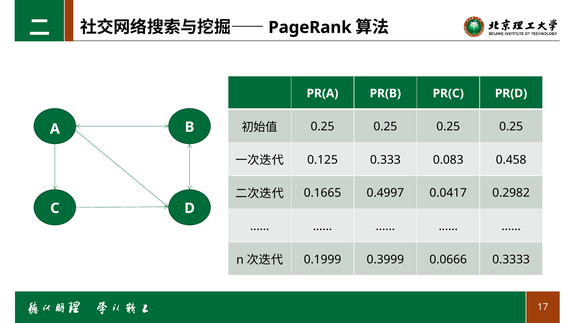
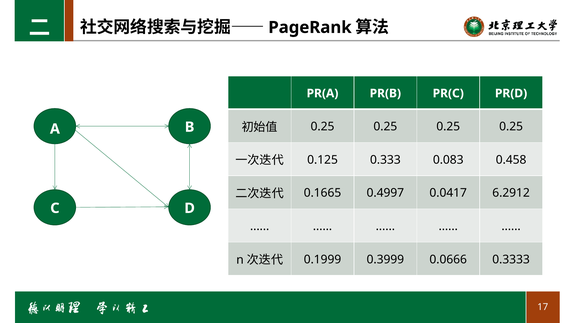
0.2982: 0.2982 -> 6.2912
